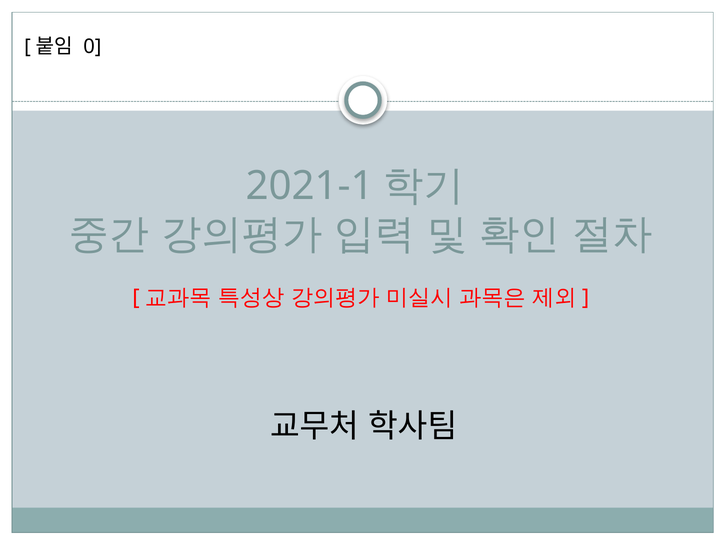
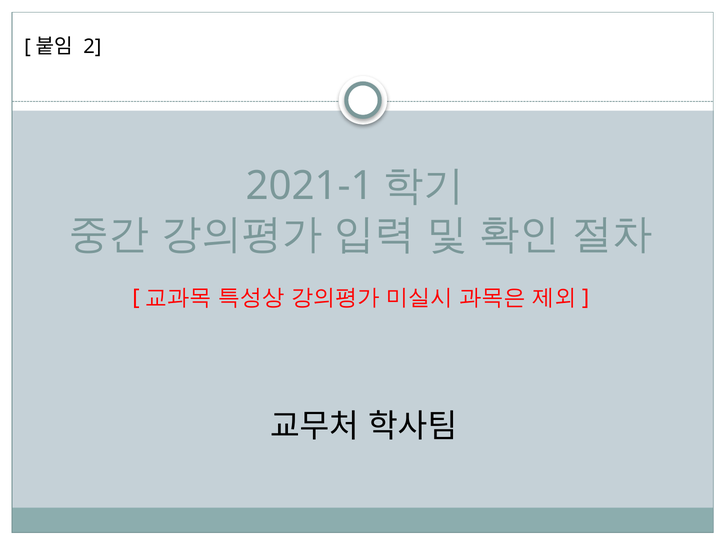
0: 0 -> 2
